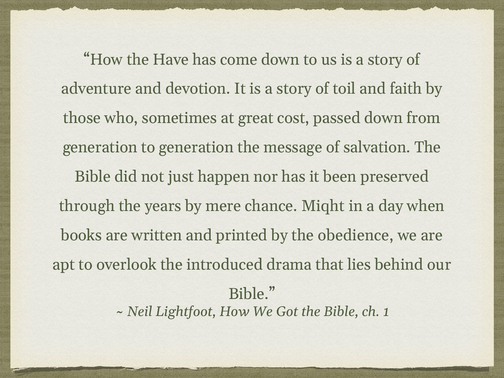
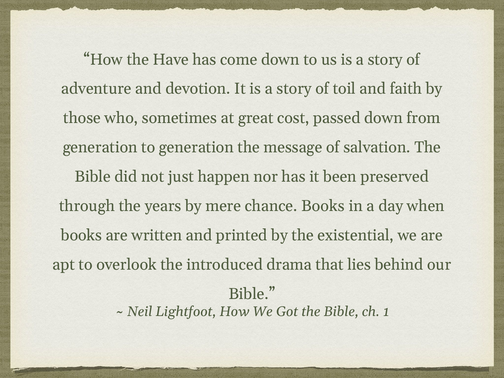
chance Miqht: Miqht -> Books
obedience: obedience -> existential
